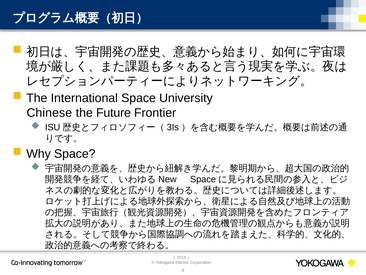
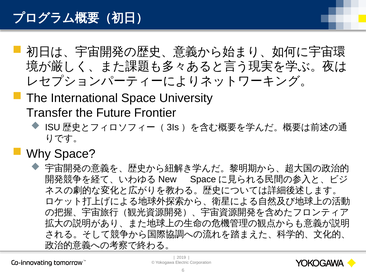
Chinese: Chinese -> Transfer
